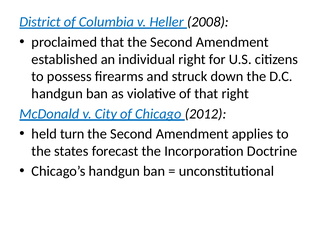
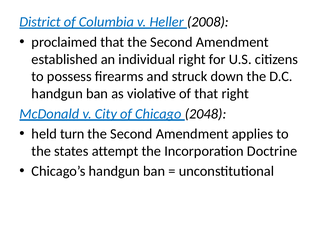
2012: 2012 -> 2048
forecast: forecast -> attempt
